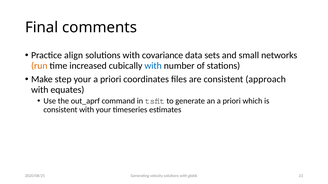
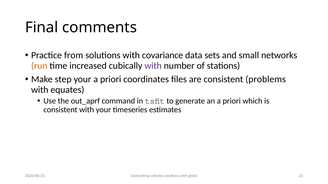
align: align -> from
with at (153, 66) colour: blue -> purple
approach: approach -> problems
